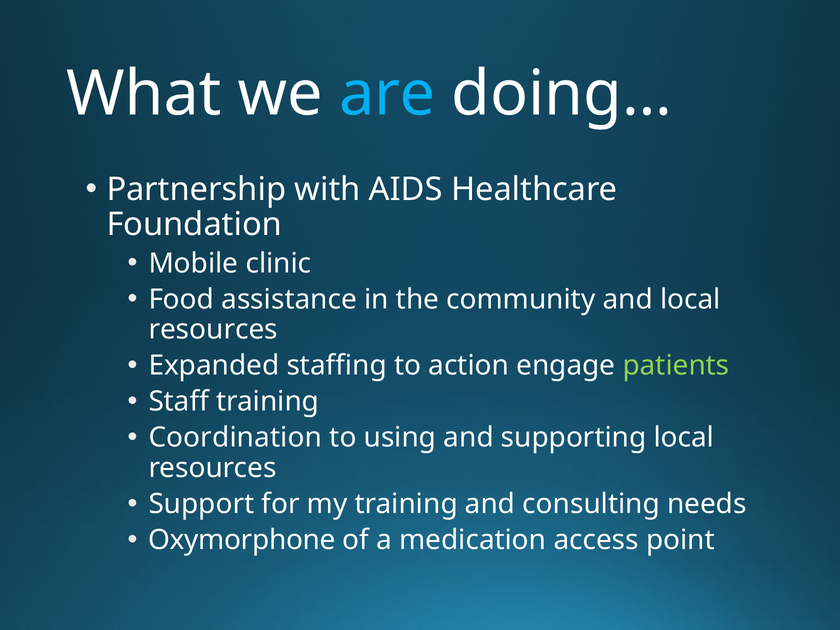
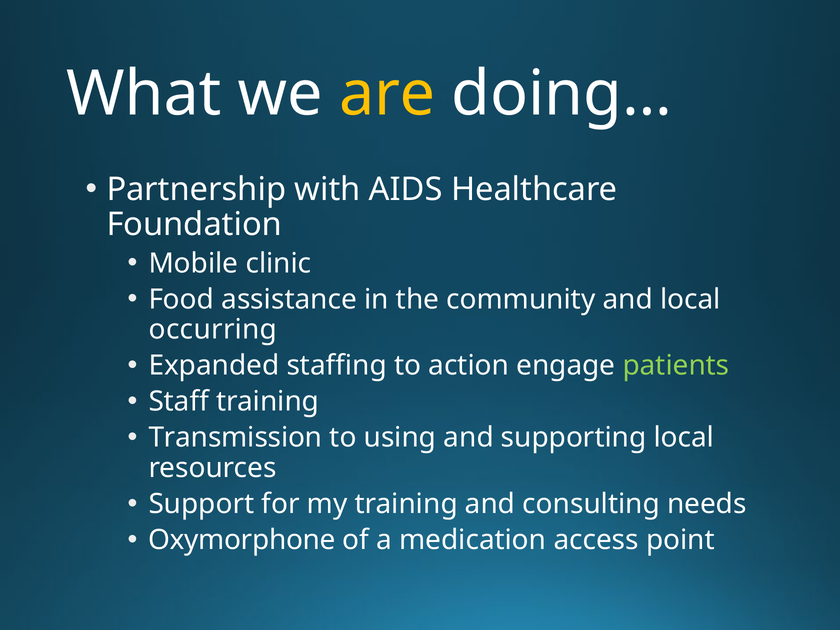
are colour: light blue -> yellow
resources at (213, 330): resources -> occurring
Coordination: Coordination -> Transmission
